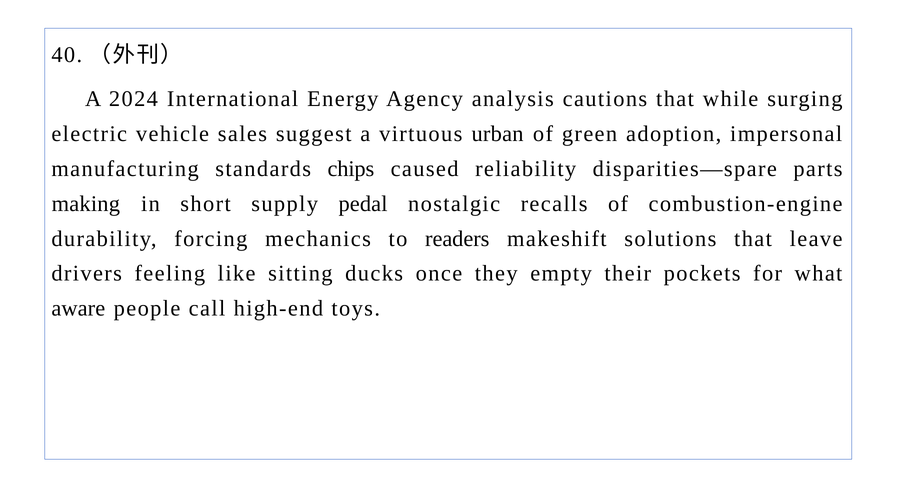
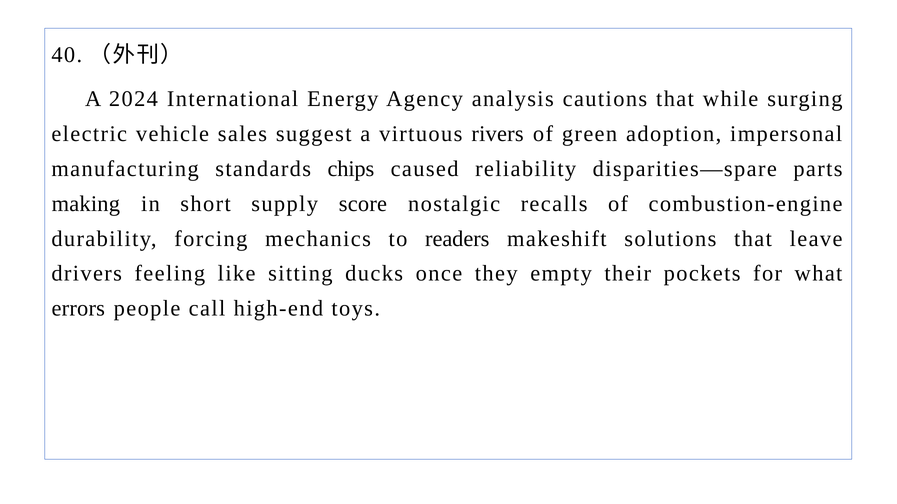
urban: urban -> rivers
pedal: pedal -> score
aware: aware -> errors
